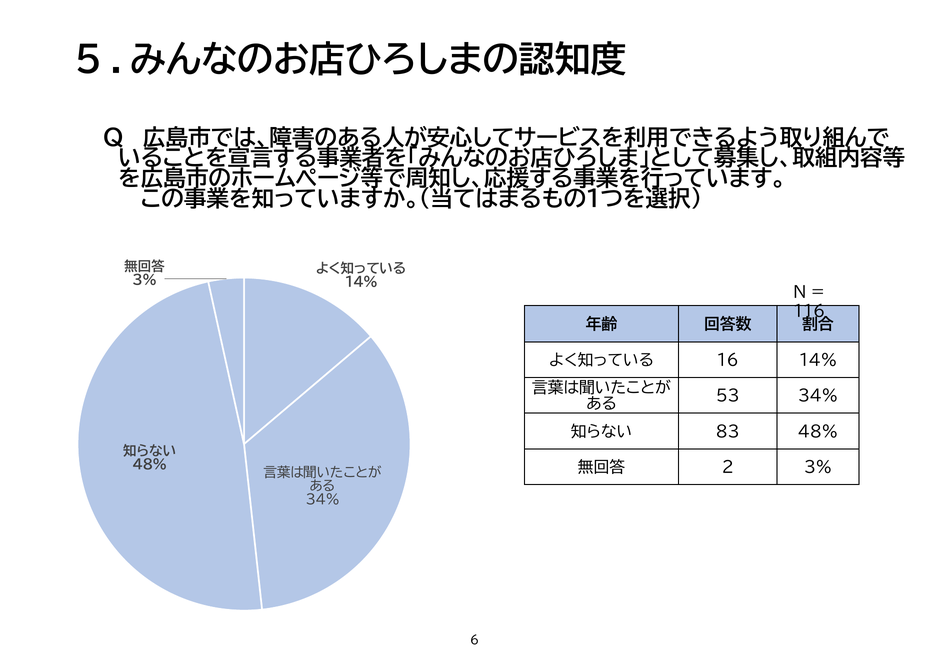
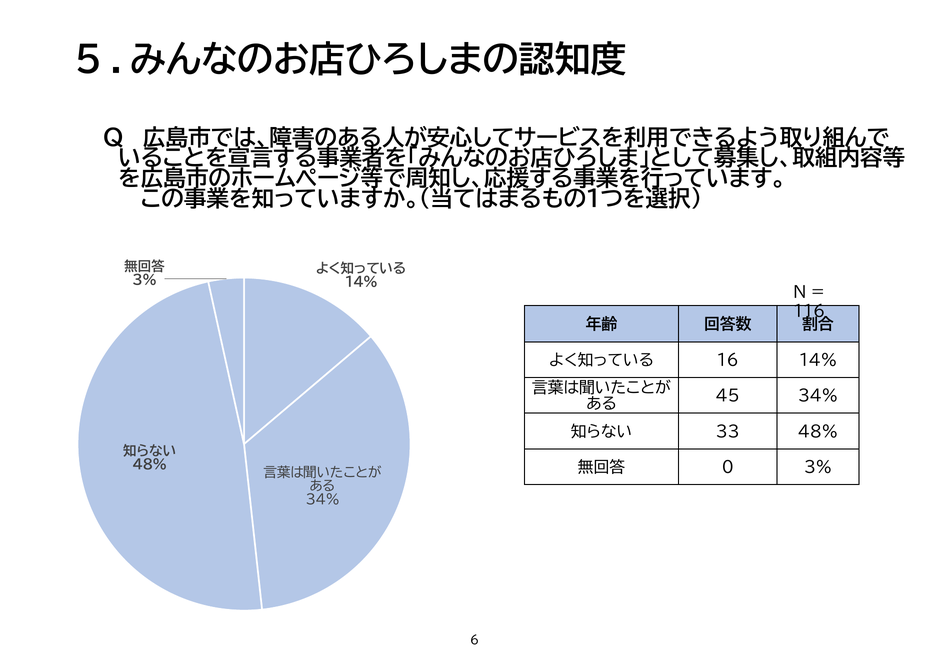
53: 53 -> 45
83: 83 -> 33
2: 2 -> 0
